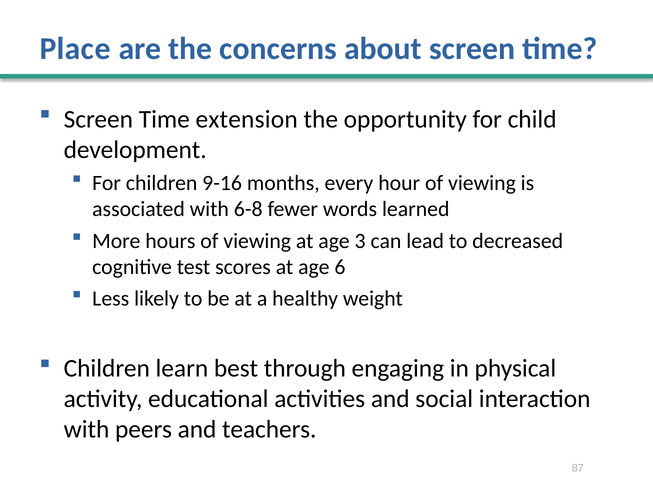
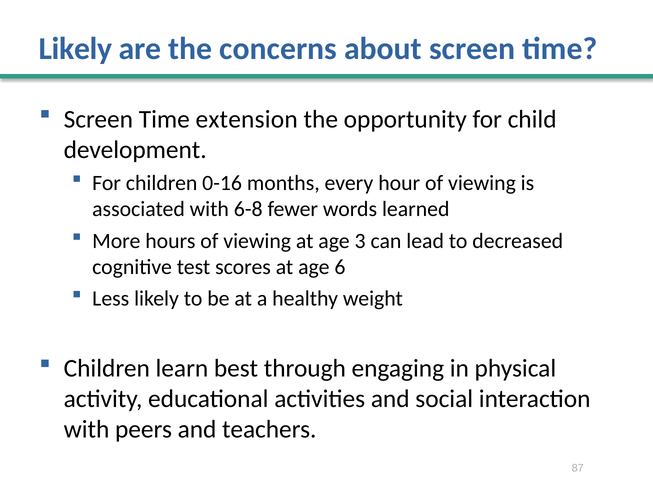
Place at (75, 48): Place -> Likely
9-16: 9-16 -> 0-16
